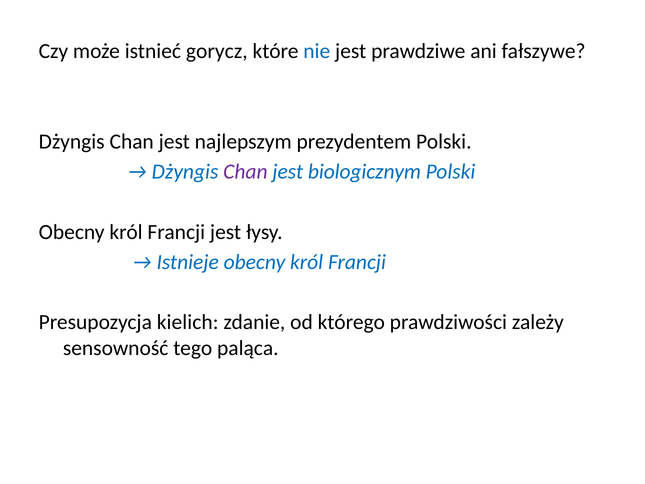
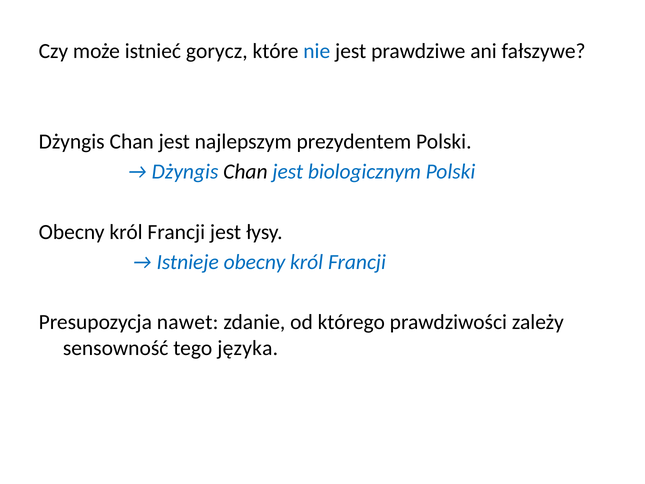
Chan at (245, 172) colour: purple -> black
kielich: kielich -> nawet
paląca: paląca -> języka
